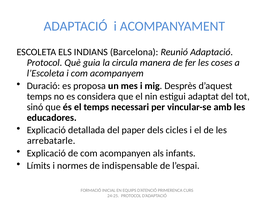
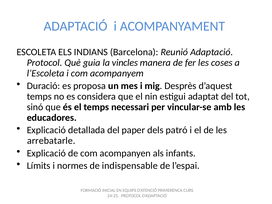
circula: circula -> vincles
cicles: cicles -> patró
